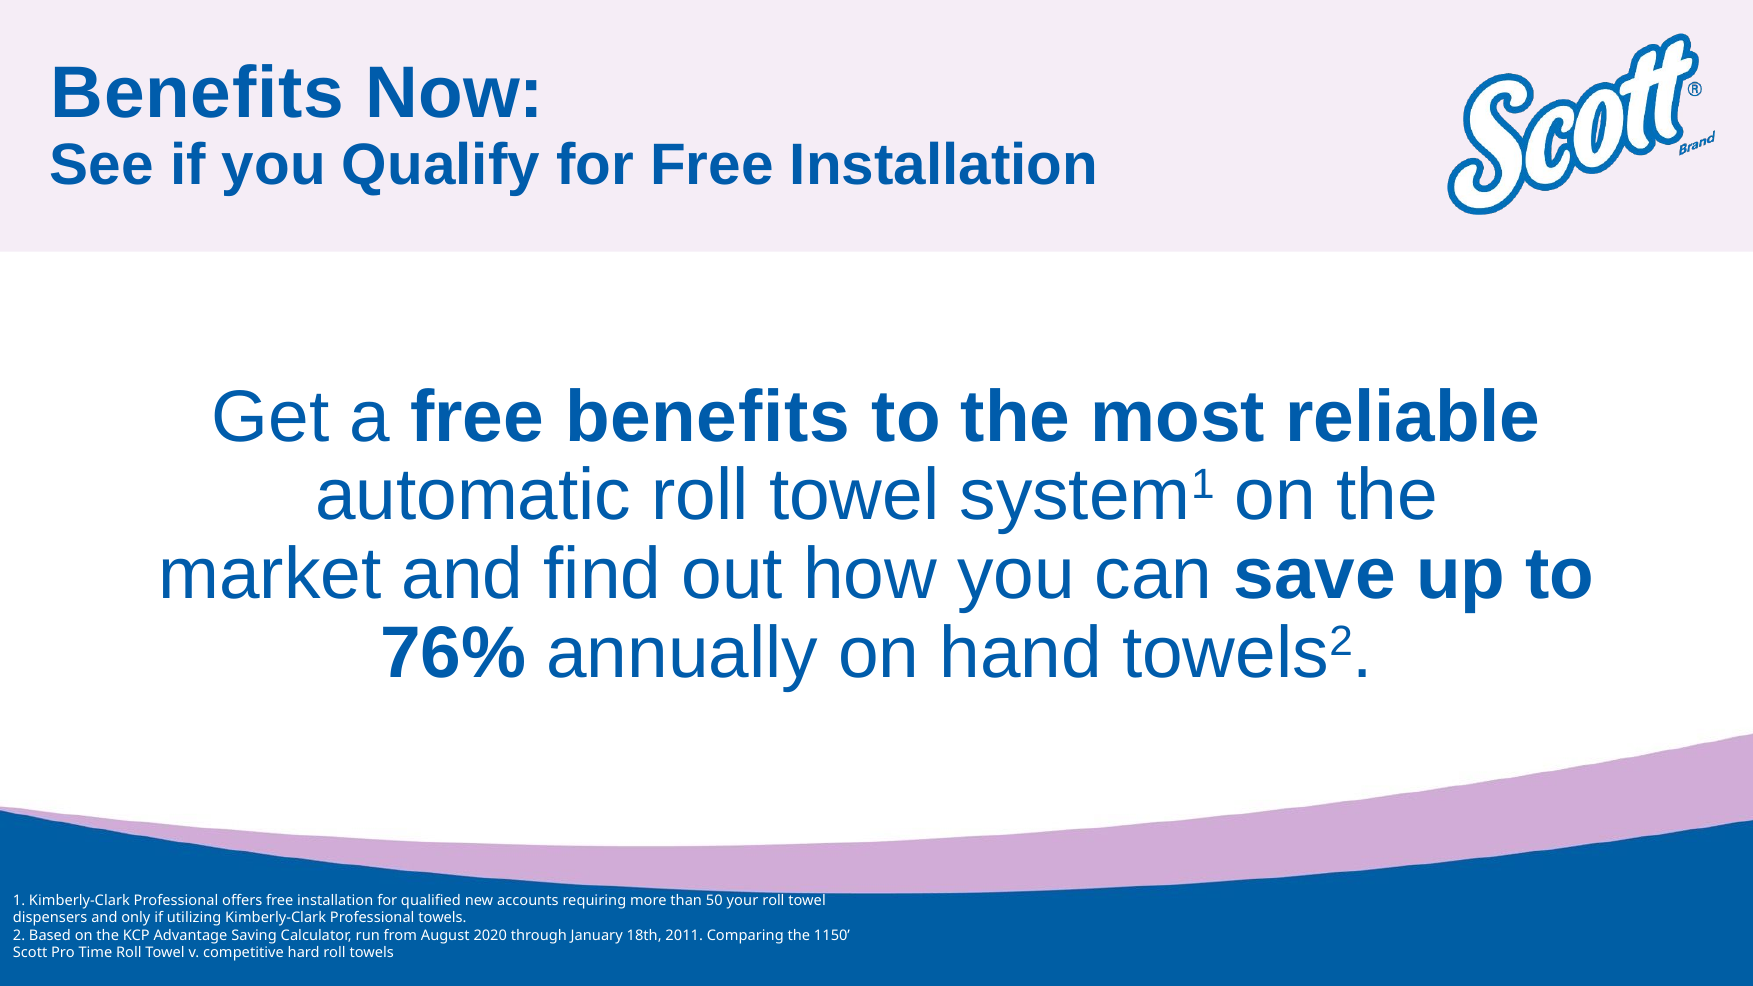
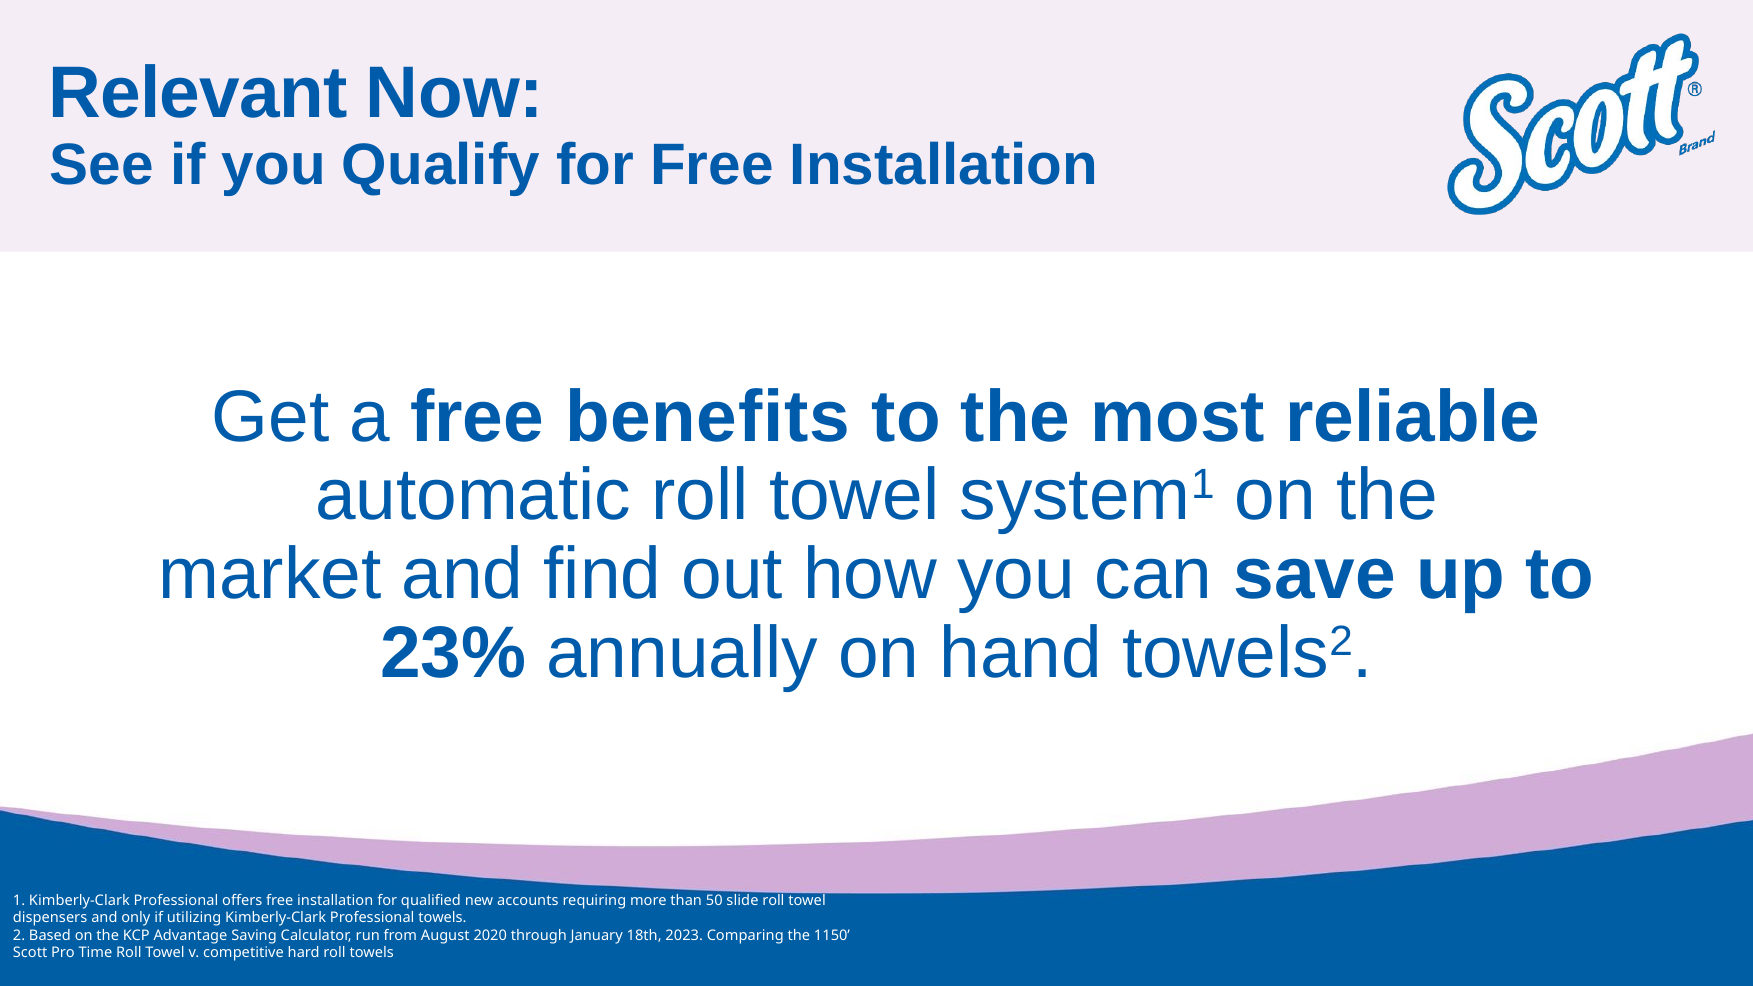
Benefits at (197, 94): Benefits -> Relevant
76%: 76% -> 23%
your: your -> slide
2011: 2011 -> 2023
